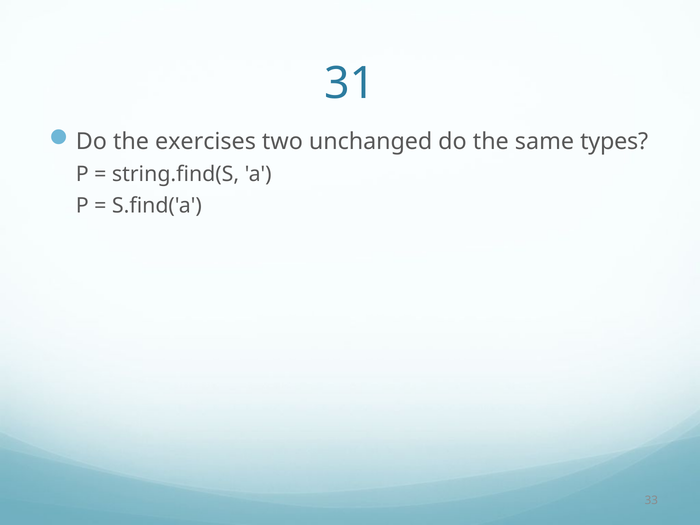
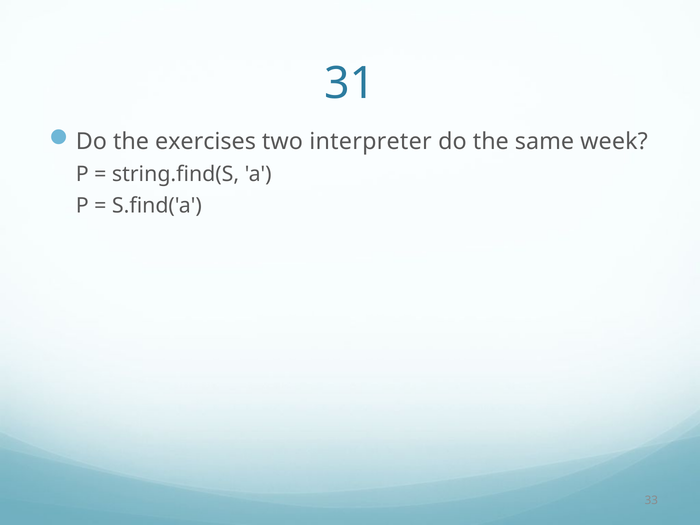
unchanged: unchanged -> interpreter
types: types -> week
